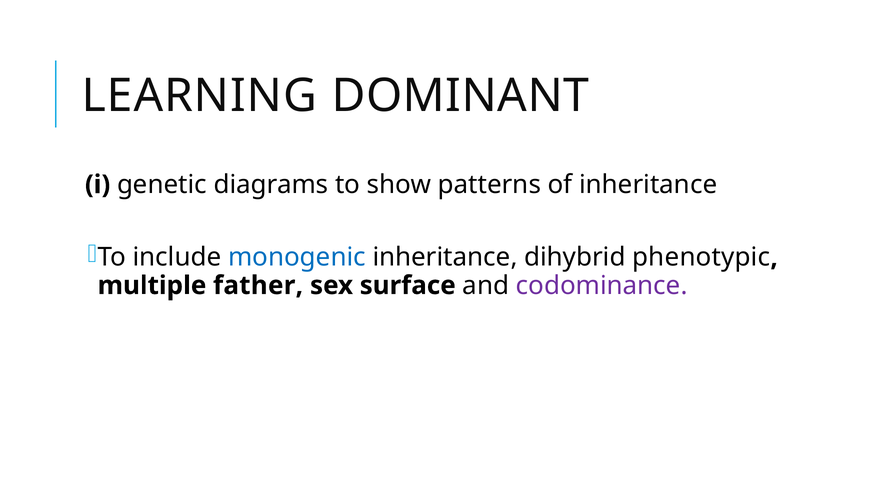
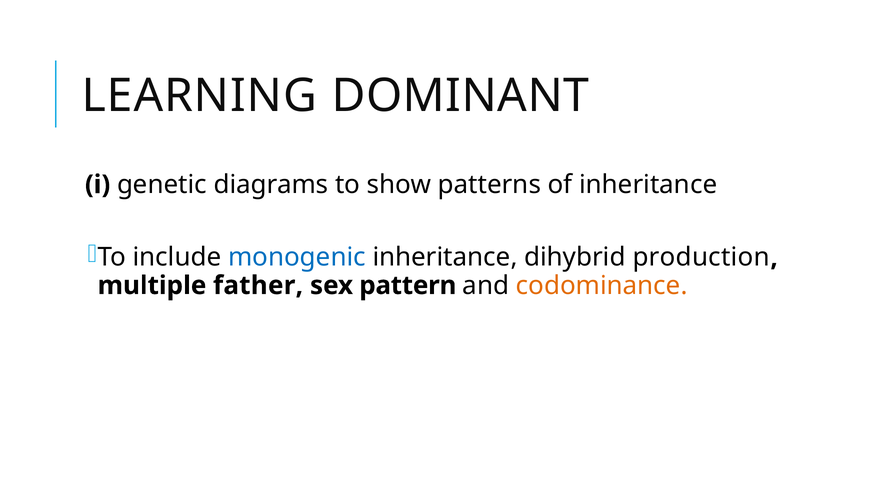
phenotypic: phenotypic -> production
surface: surface -> pattern
codominance colour: purple -> orange
